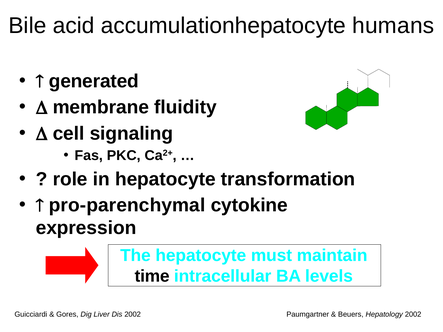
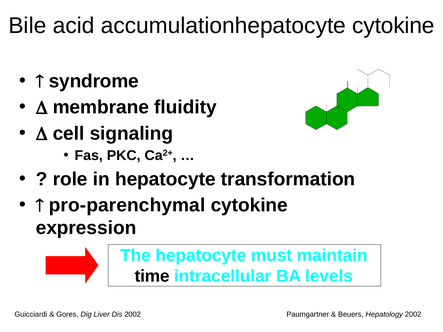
hepatocyte humans: humans -> cytokine
generated: generated -> syndrome
